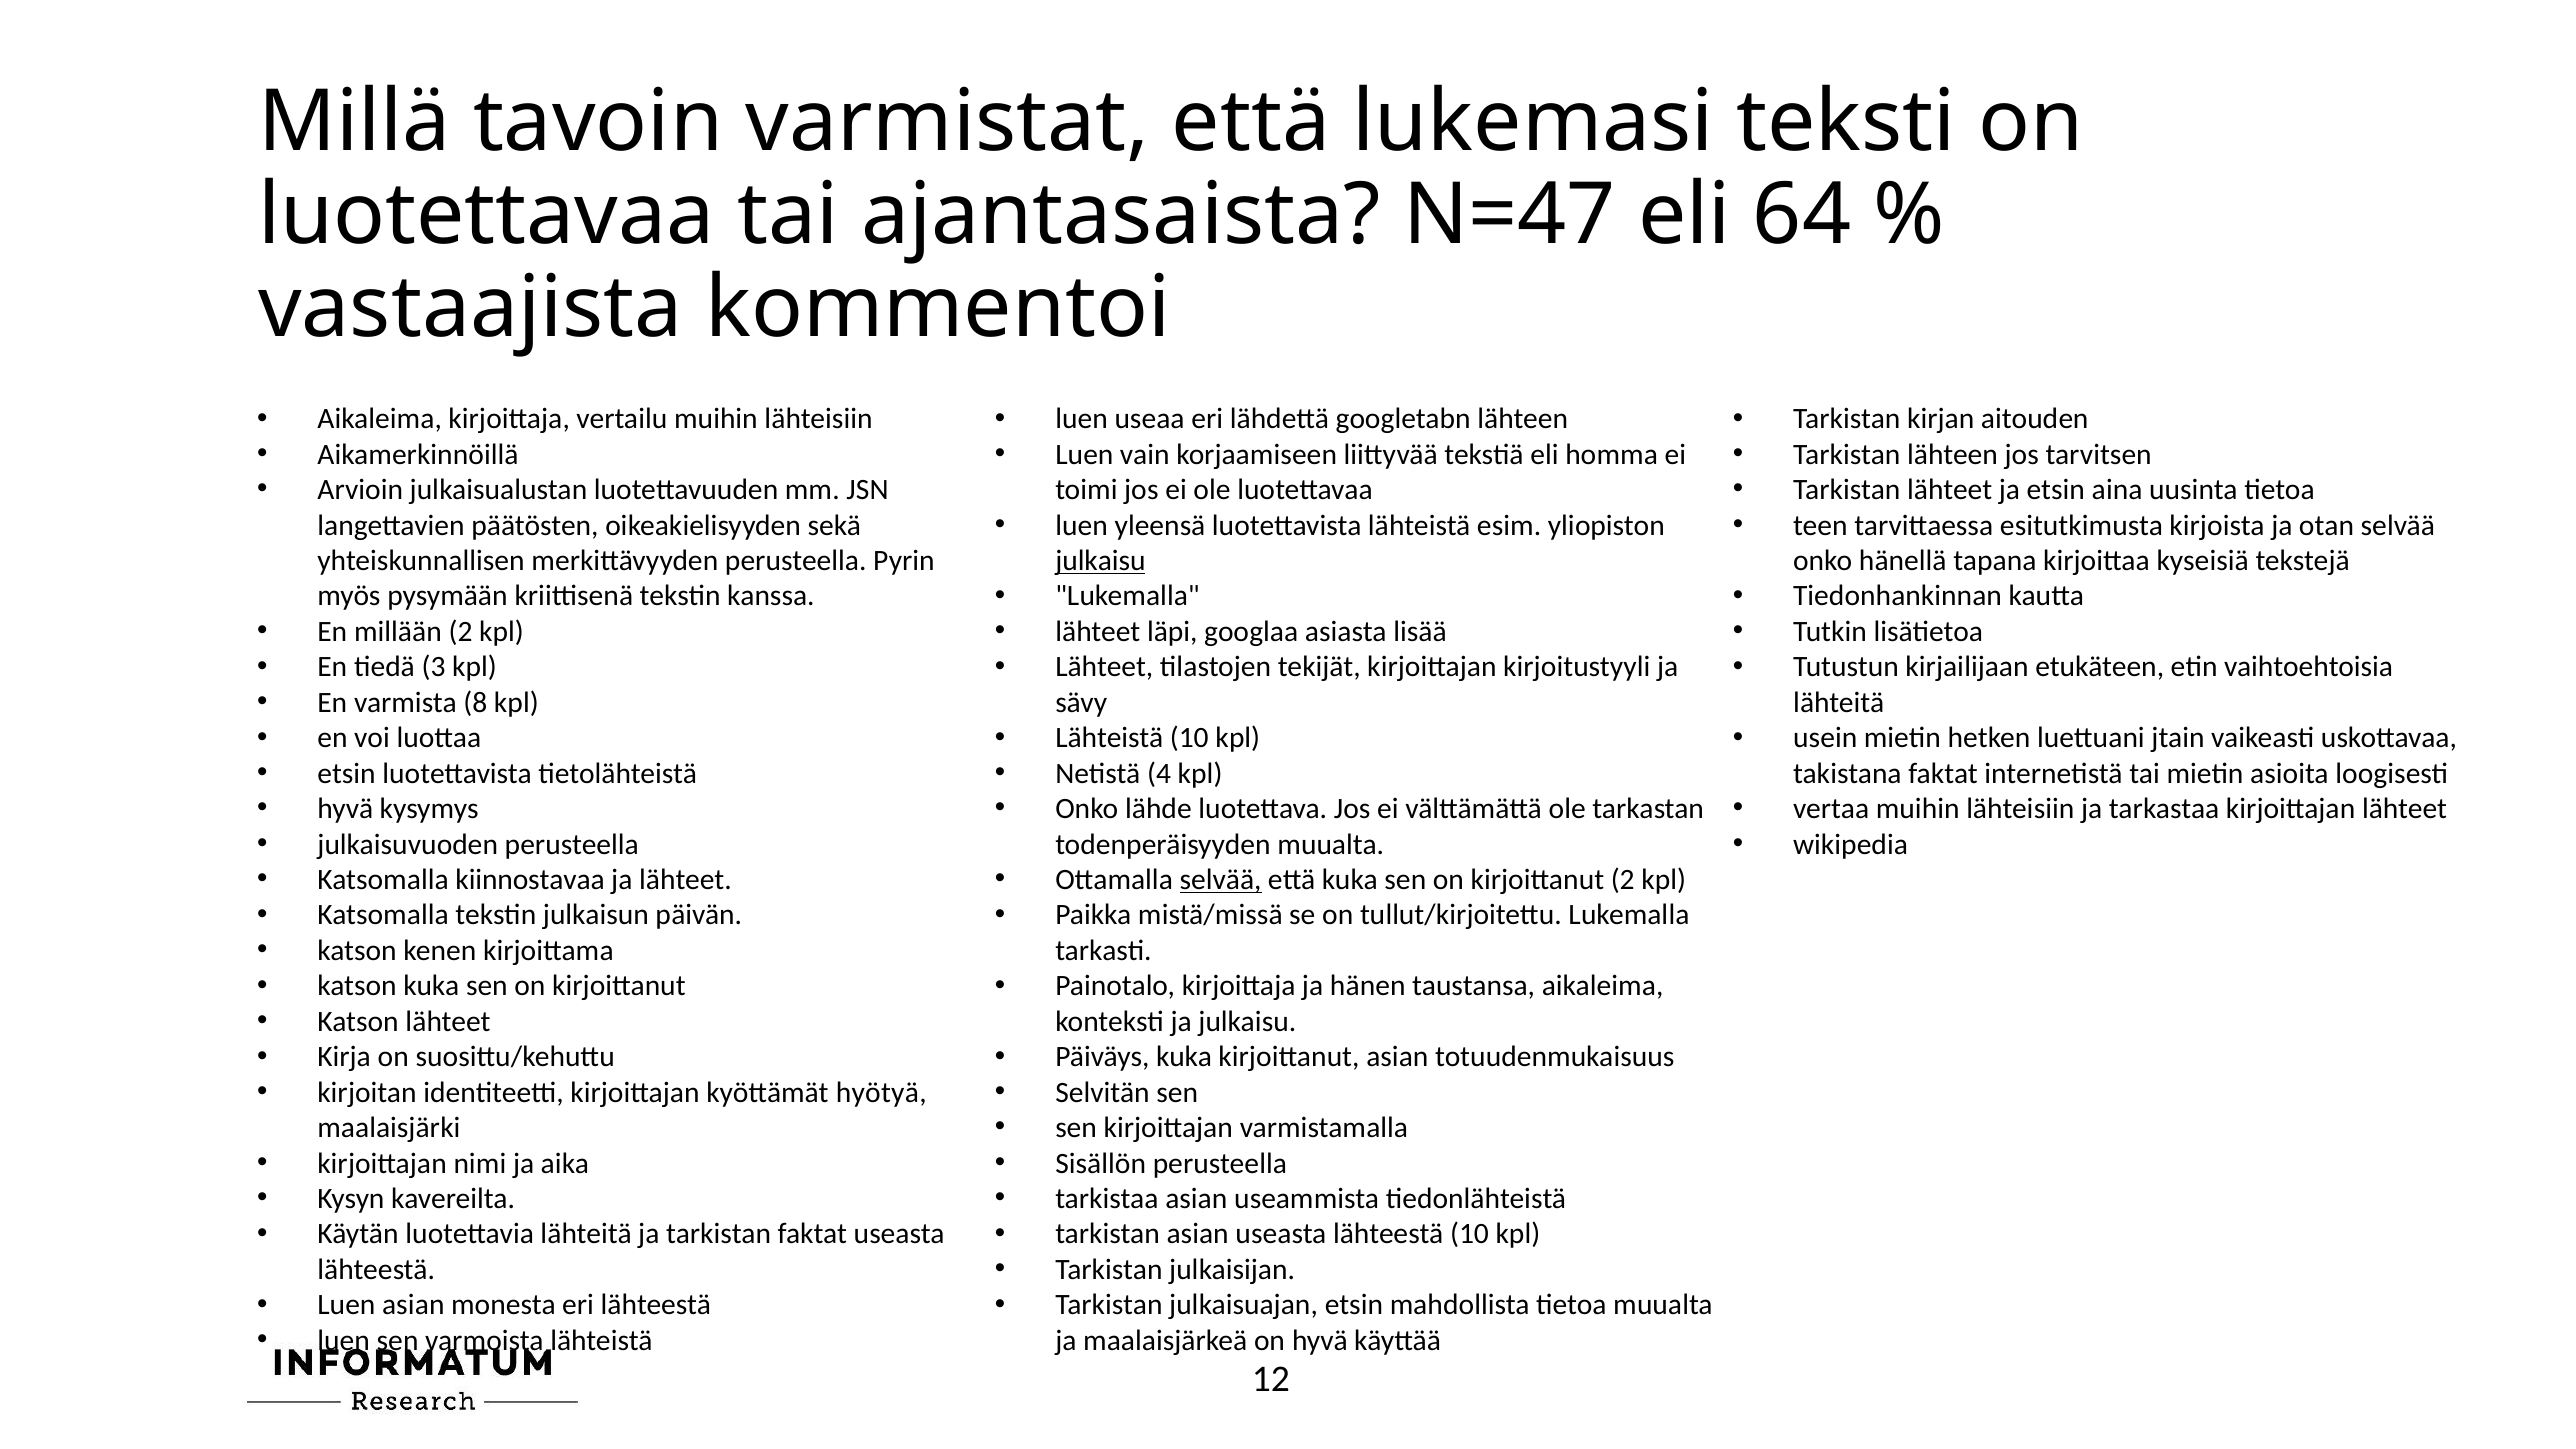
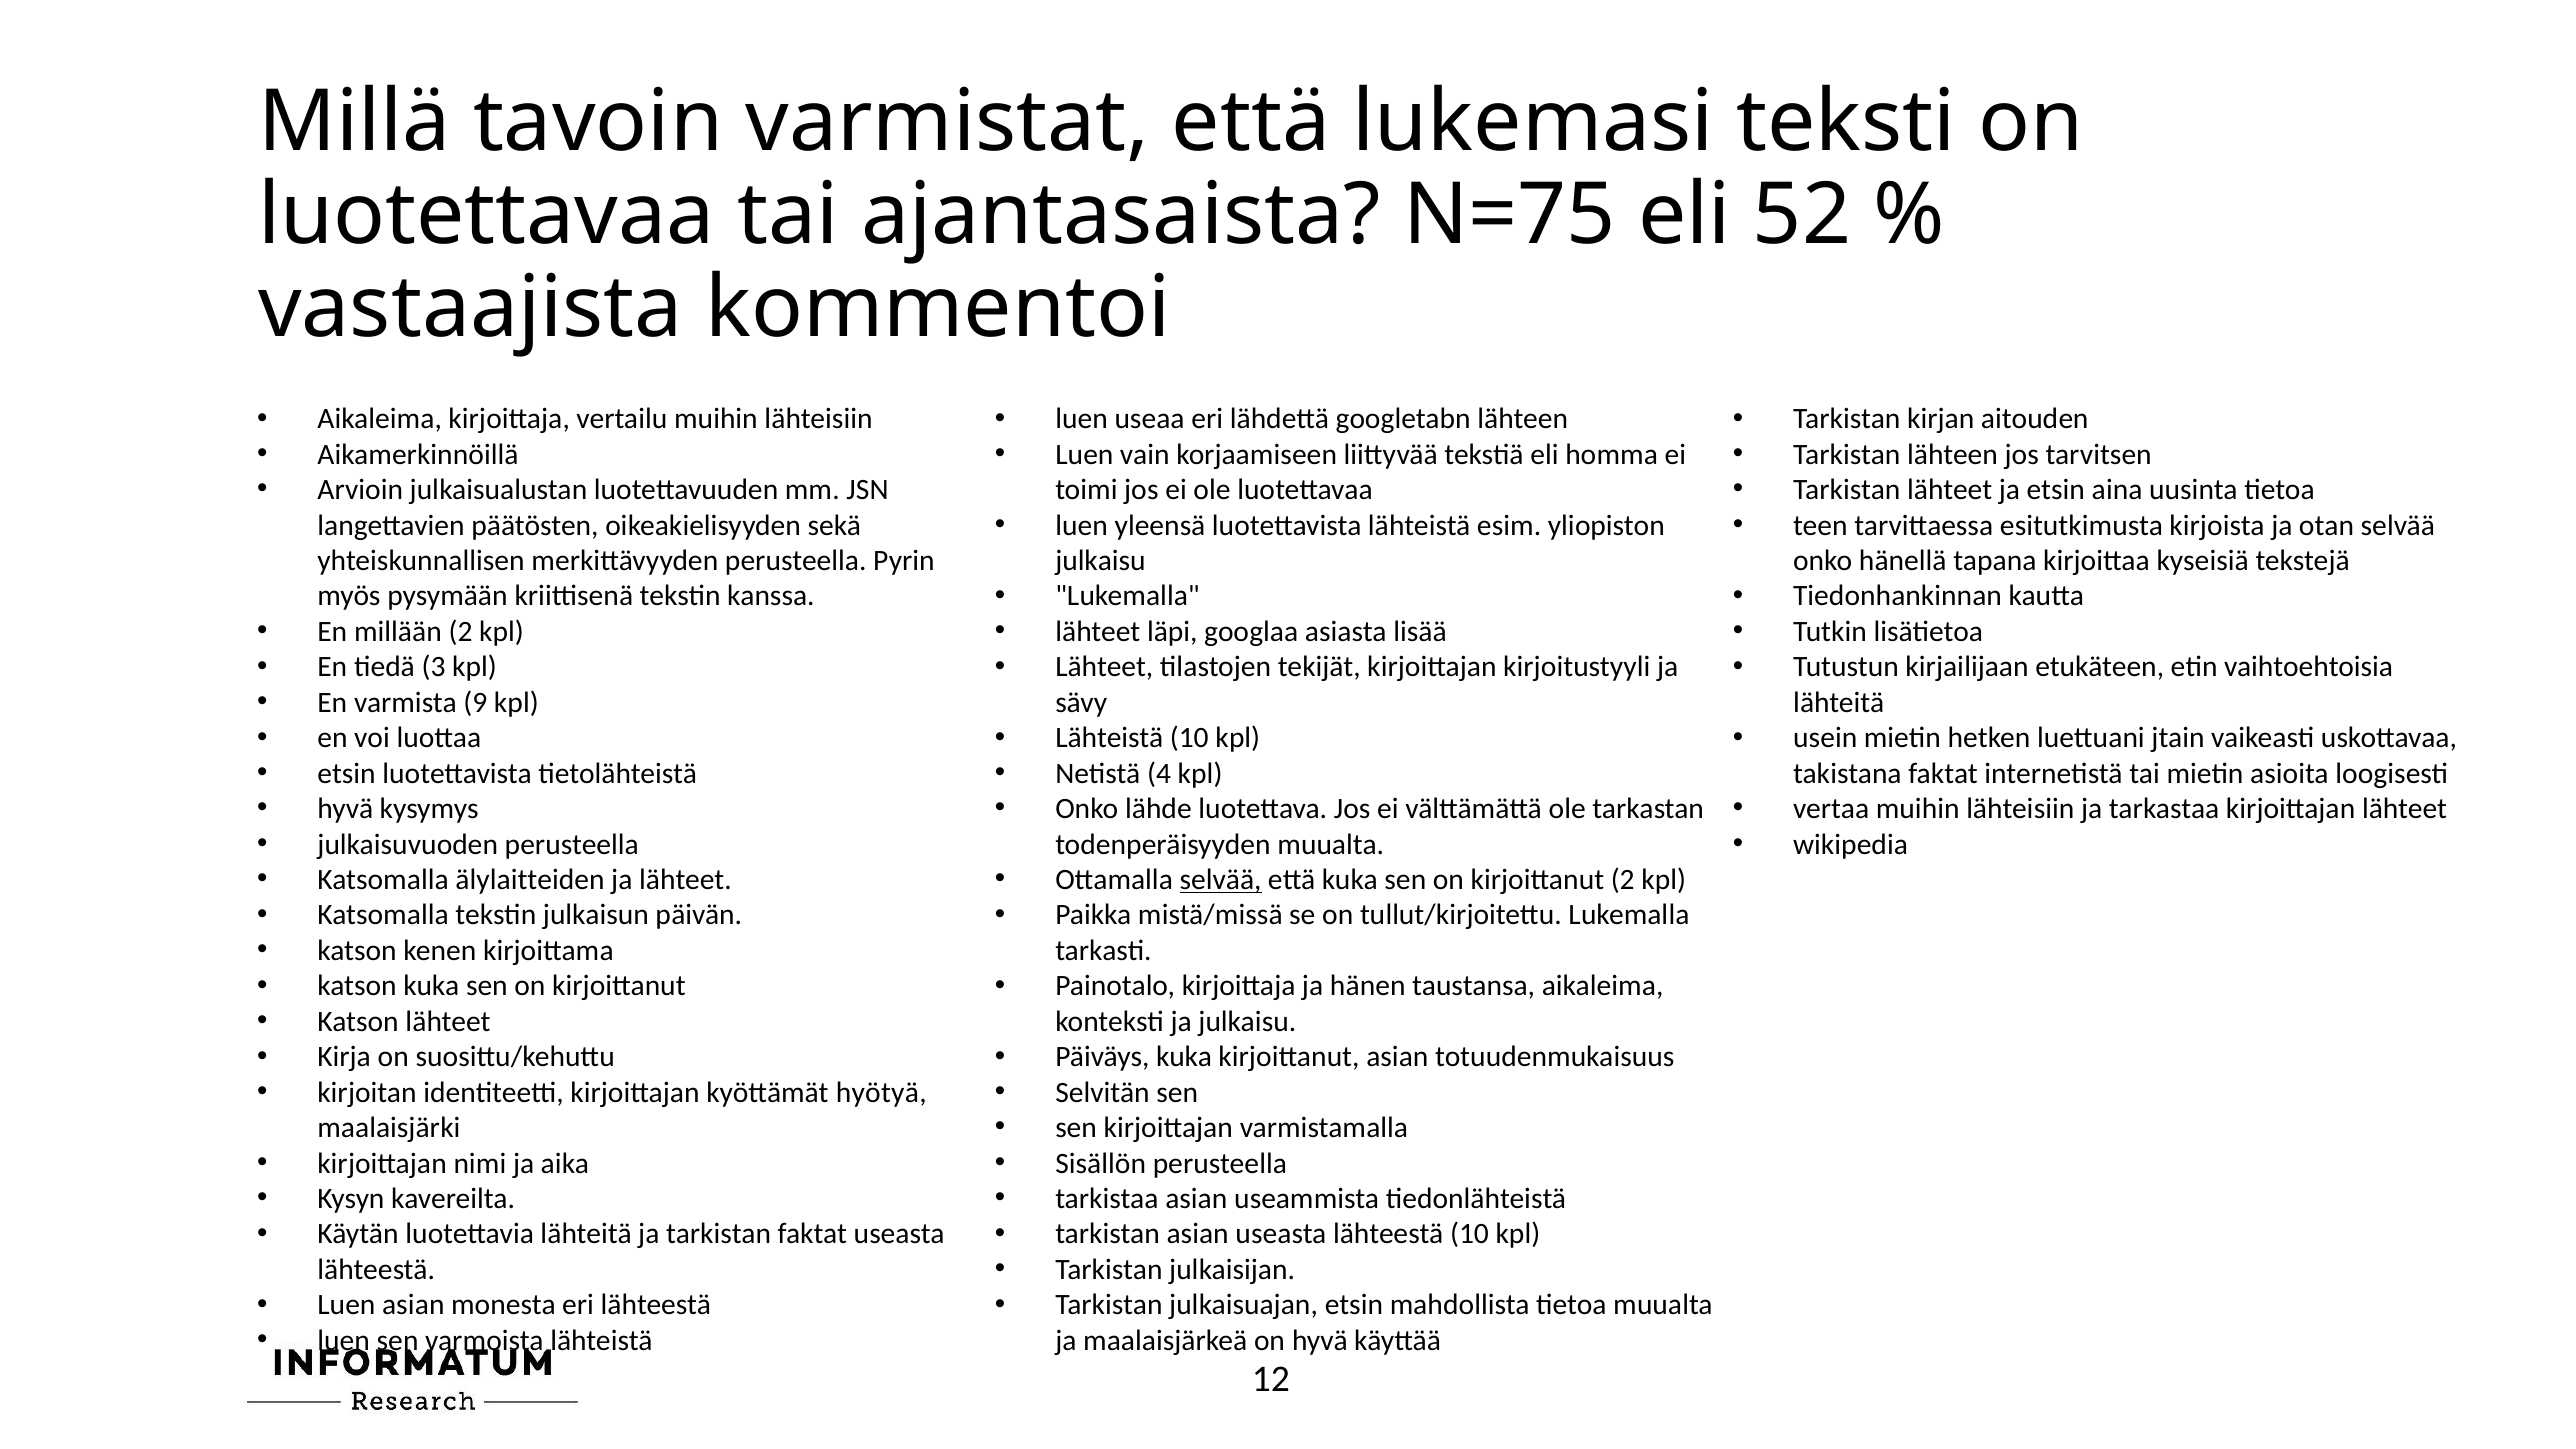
N=47: N=47 -> N=75
64: 64 -> 52
julkaisu at (1100, 561) underline: present -> none
8: 8 -> 9
kiinnostavaa: kiinnostavaa -> älylaitteiden
